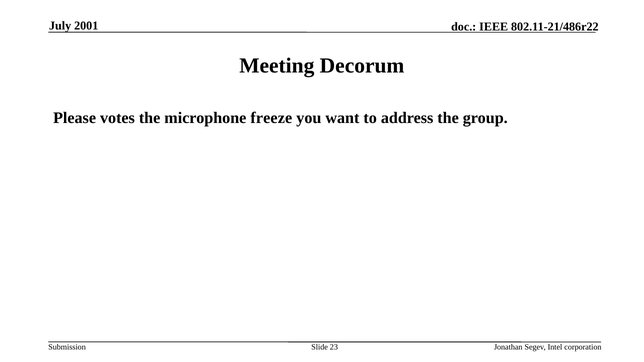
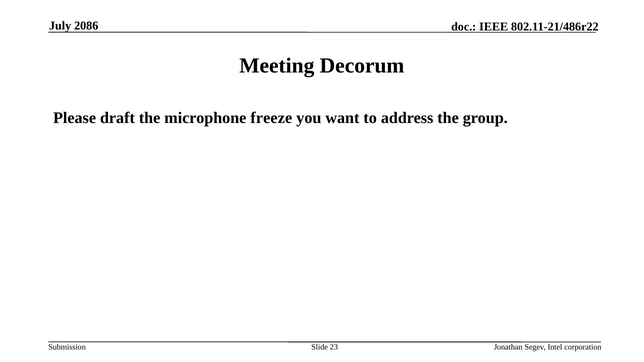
2001: 2001 -> 2086
votes: votes -> draft
